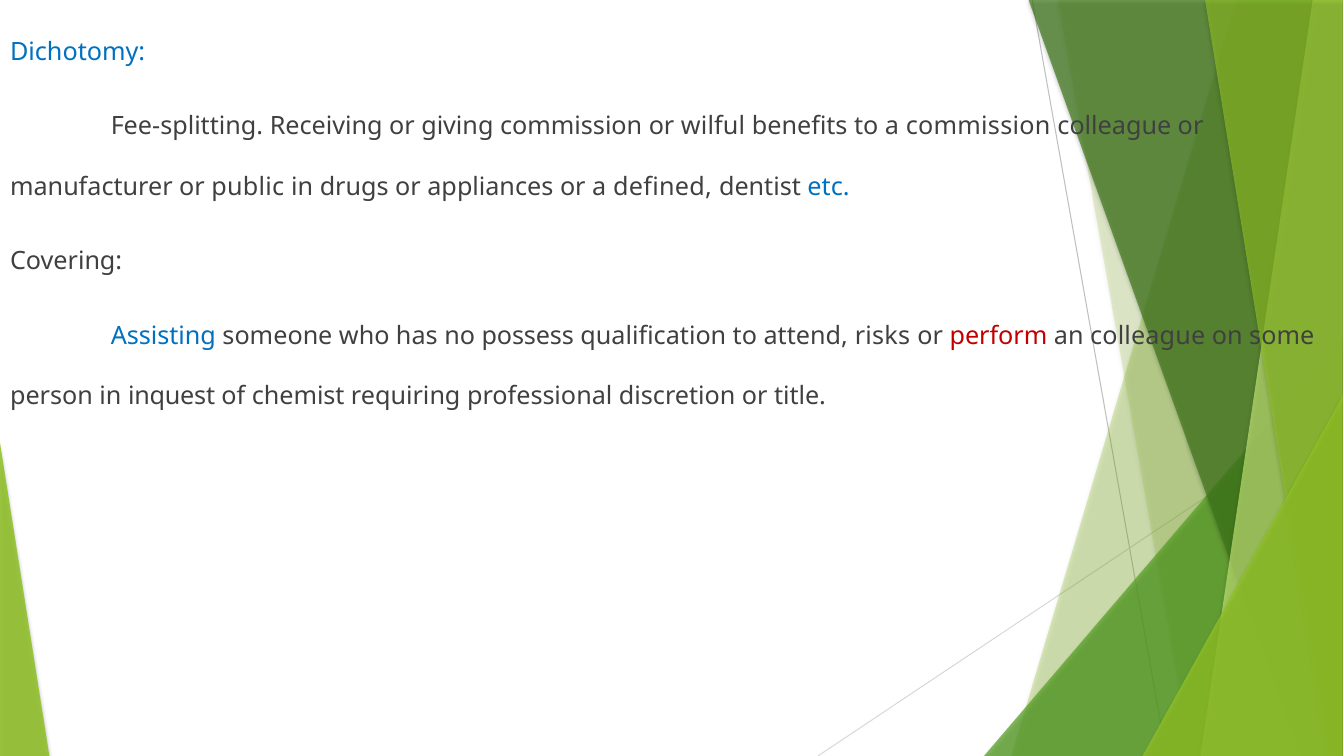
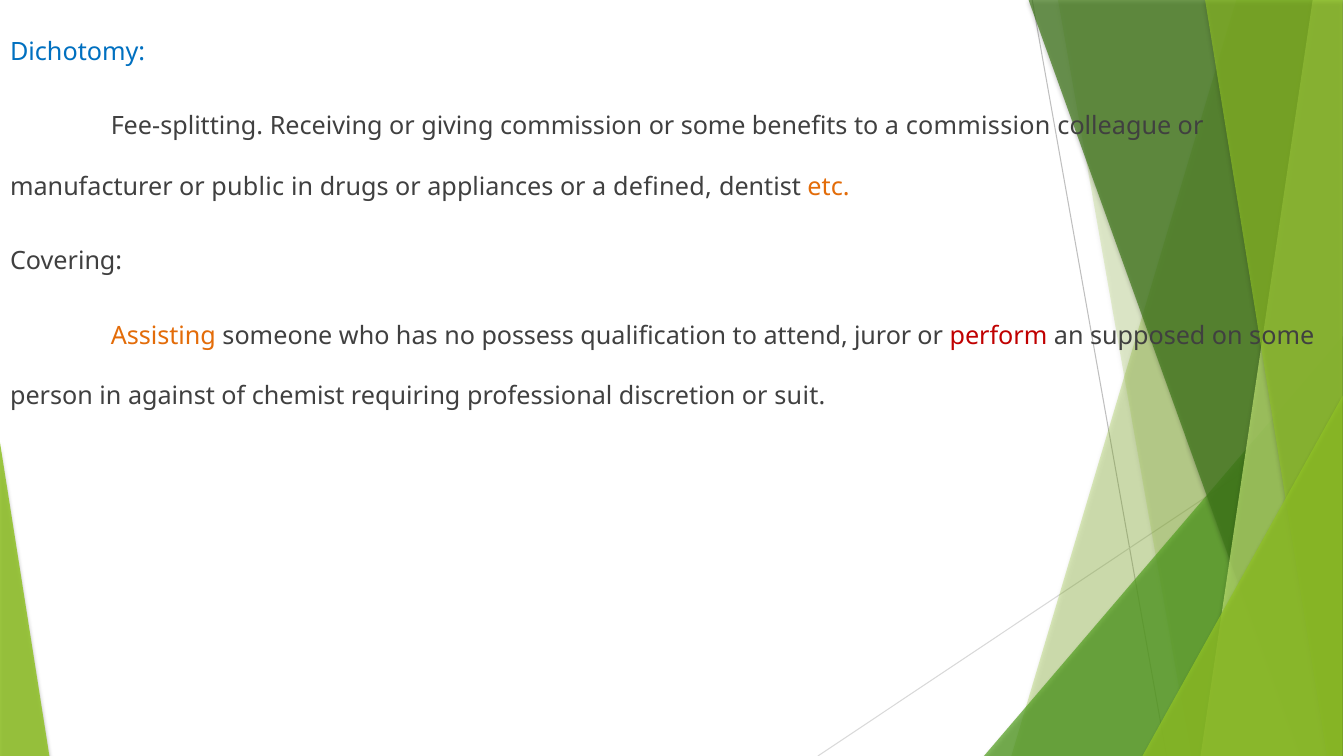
or wilful: wilful -> some
etc colour: blue -> orange
Assisting colour: blue -> orange
risks: risks -> juror
an colleague: colleague -> supposed
inquest: inquest -> against
title: title -> suit
